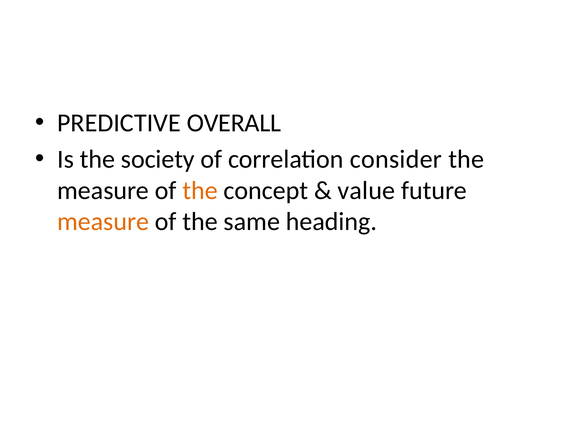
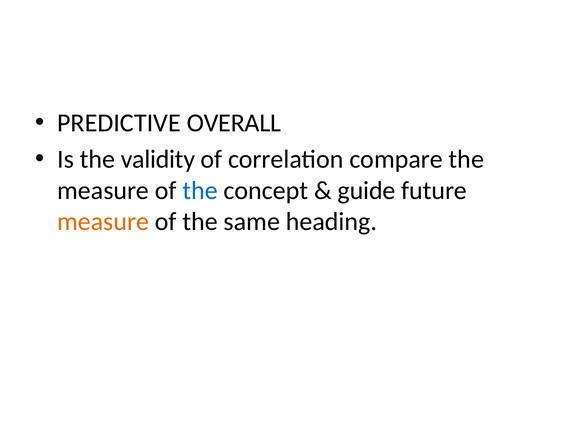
society: society -> validity
consider: consider -> compare
the at (200, 191) colour: orange -> blue
value: value -> guide
